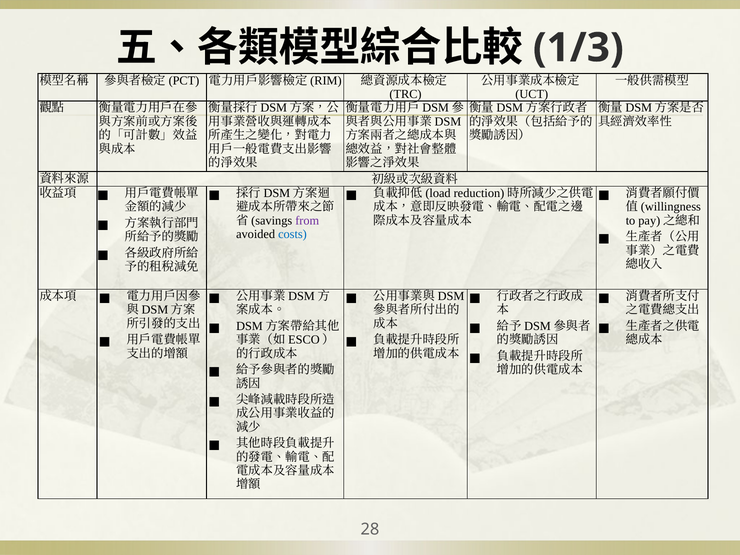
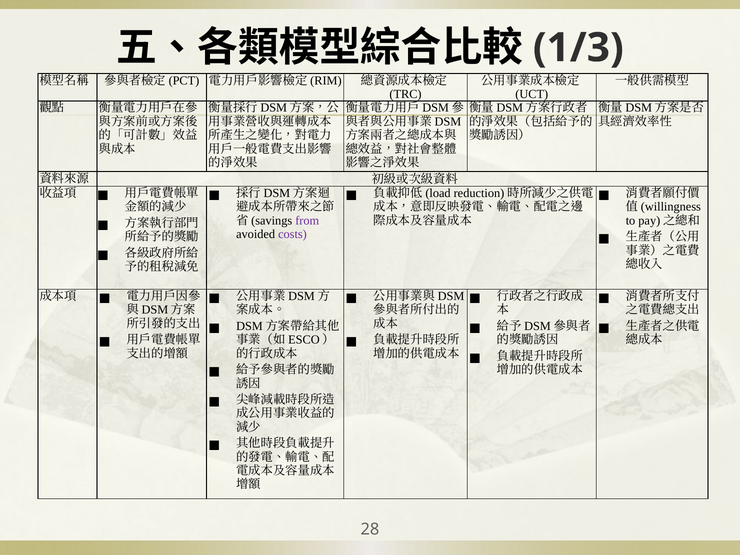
costs colour: blue -> purple
